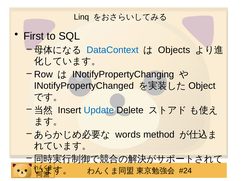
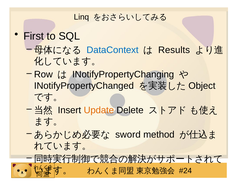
Objects: Objects -> Results
Update colour: blue -> orange
words: words -> sword
